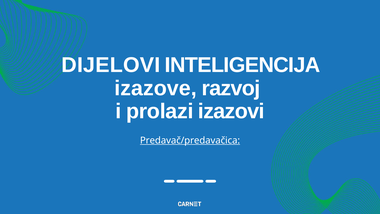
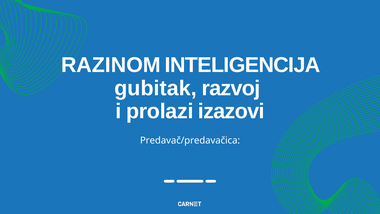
DIJELOVI: DIJELOVI -> RAZINOM
izazove: izazove -> gubitak
Predavač/predavačica underline: present -> none
